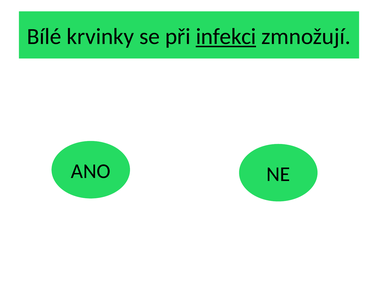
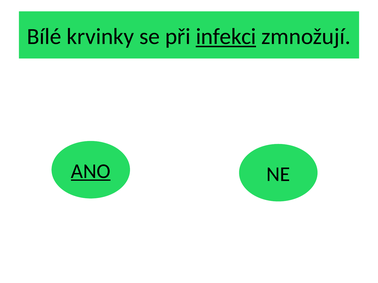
ANO underline: none -> present
